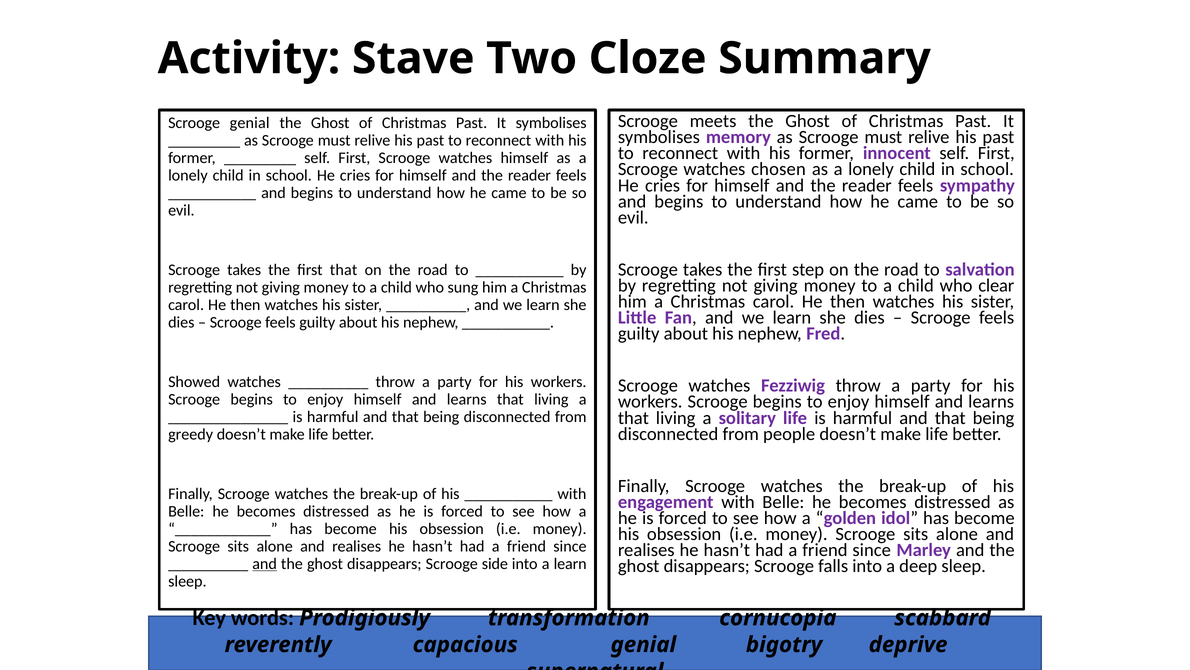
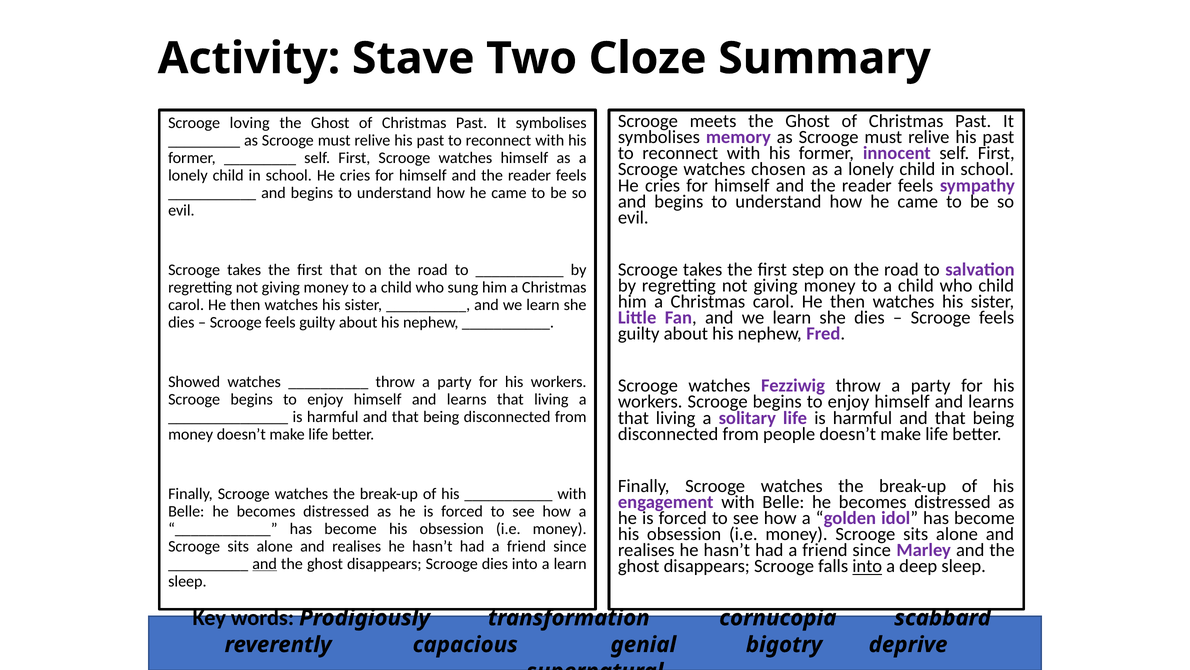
Scrooge genial: genial -> loving
who clear: clear -> child
greedy at (191, 434): greedy -> money
Scrooge side: side -> dies
into at (867, 566) underline: none -> present
